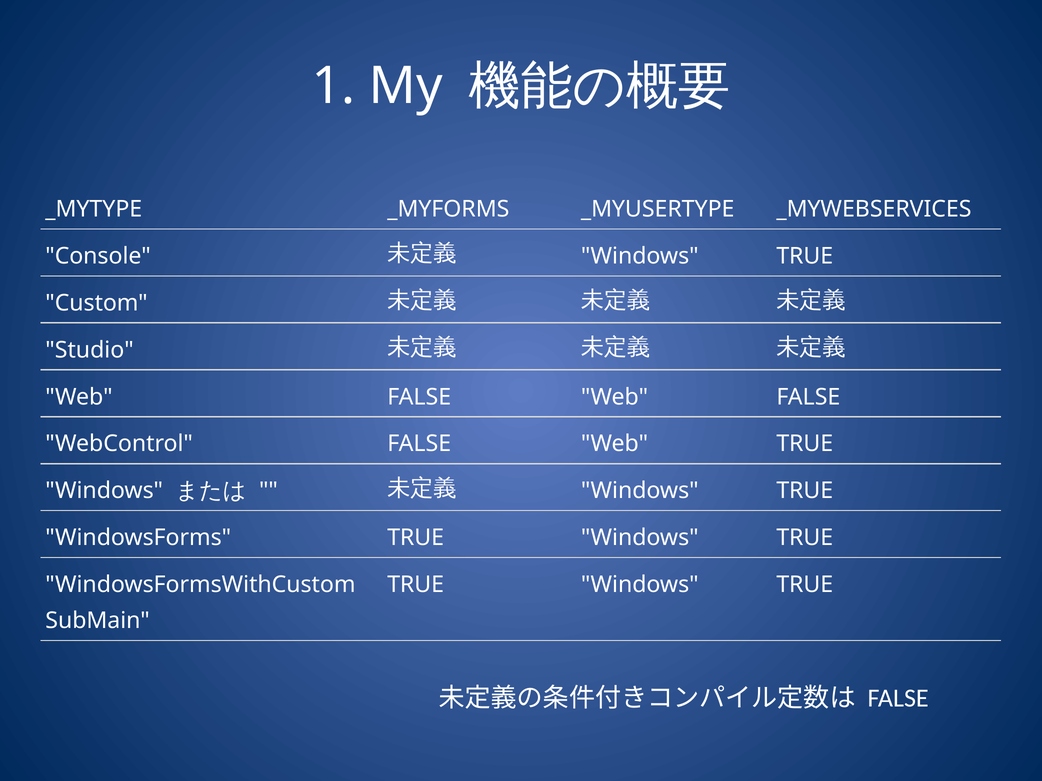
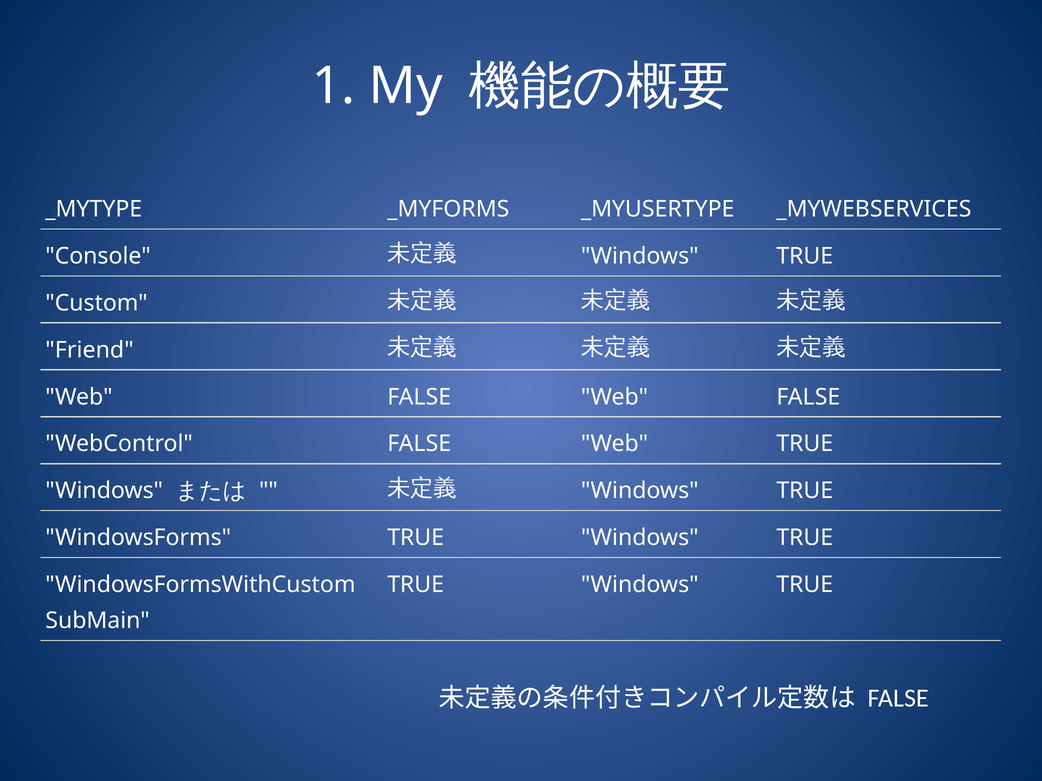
Studio: Studio -> Friend
